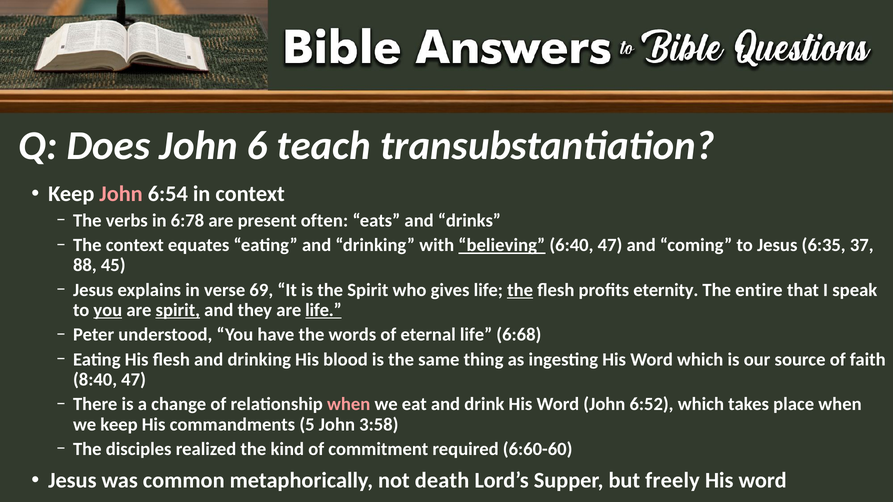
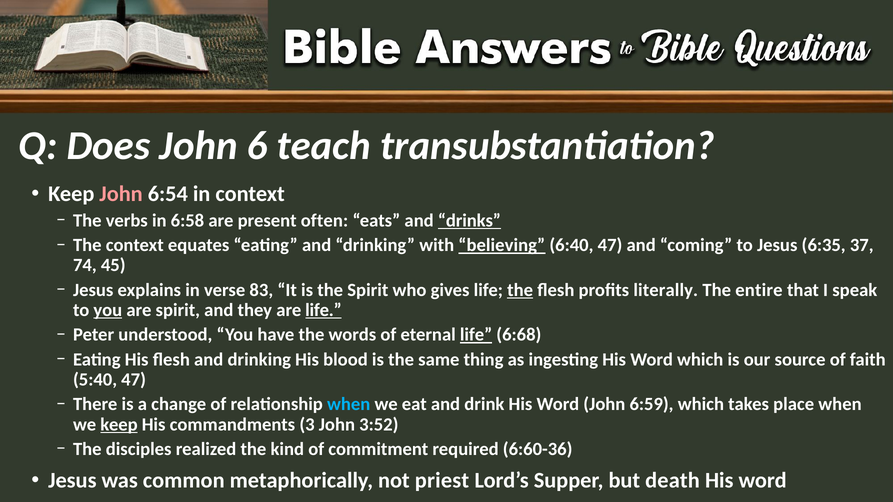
6:78: 6:78 -> 6:58
drinks underline: none -> present
88: 88 -> 74
69: 69 -> 83
eternity: eternity -> literally
spirit at (178, 310) underline: present -> none
life at (476, 335) underline: none -> present
8:40: 8:40 -> 5:40
when at (349, 405) colour: pink -> light blue
6:52: 6:52 -> 6:59
keep at (119, 425) underline: none -> present
5: 5 -> 3
3:58: 3:58 -> 3:52
6:60-60: 6:60-60 -> 6:60-36
death: death -> priest
freely: freely -> death
